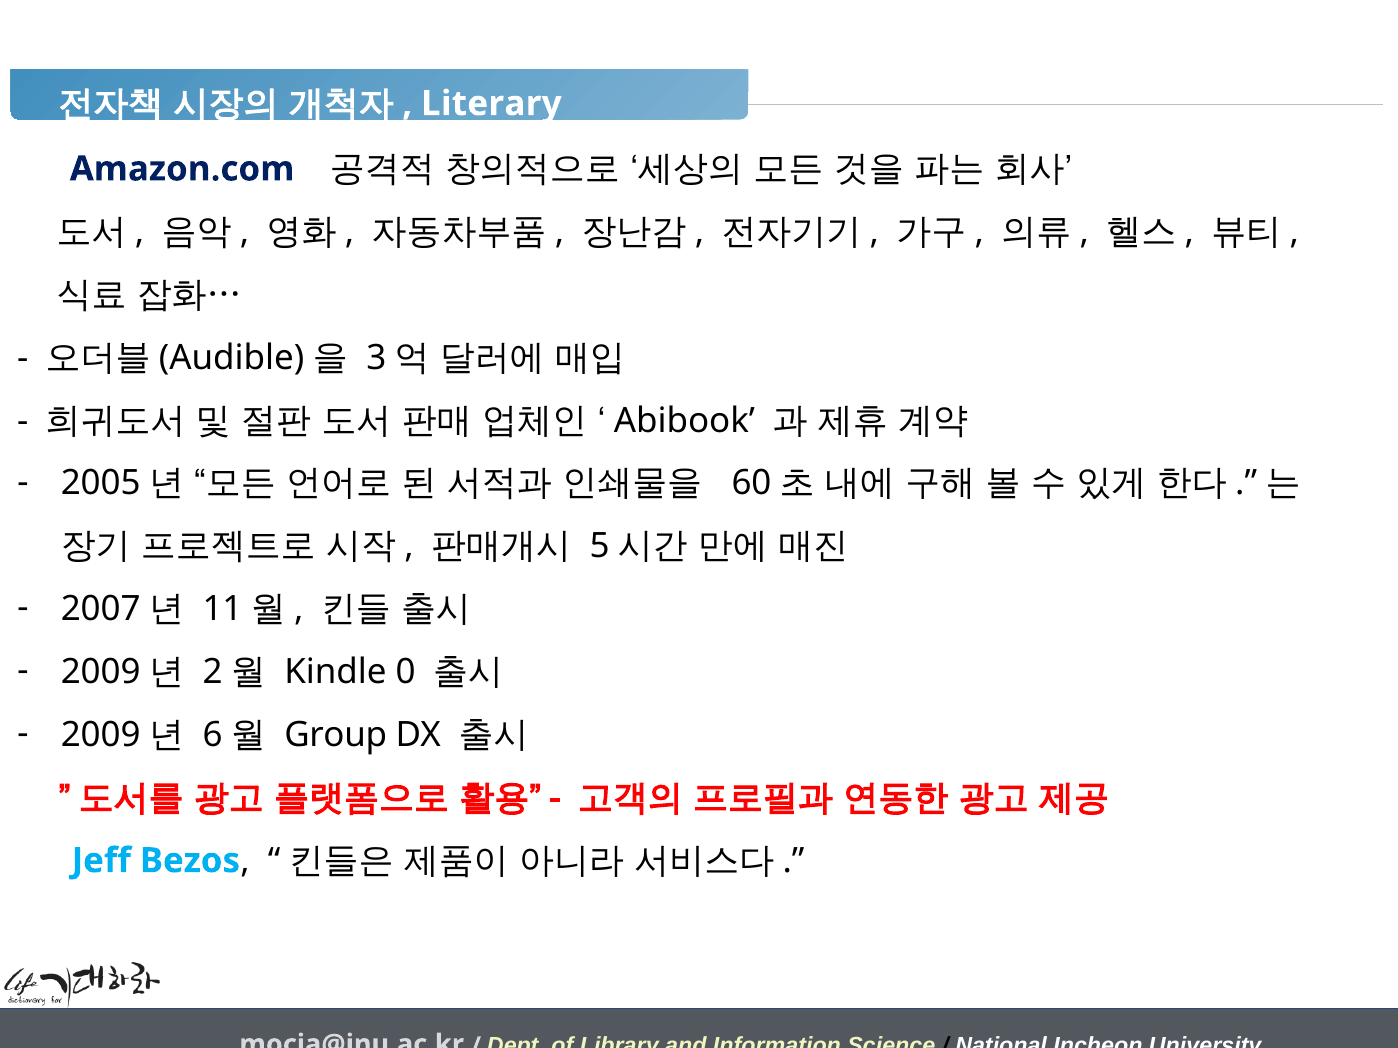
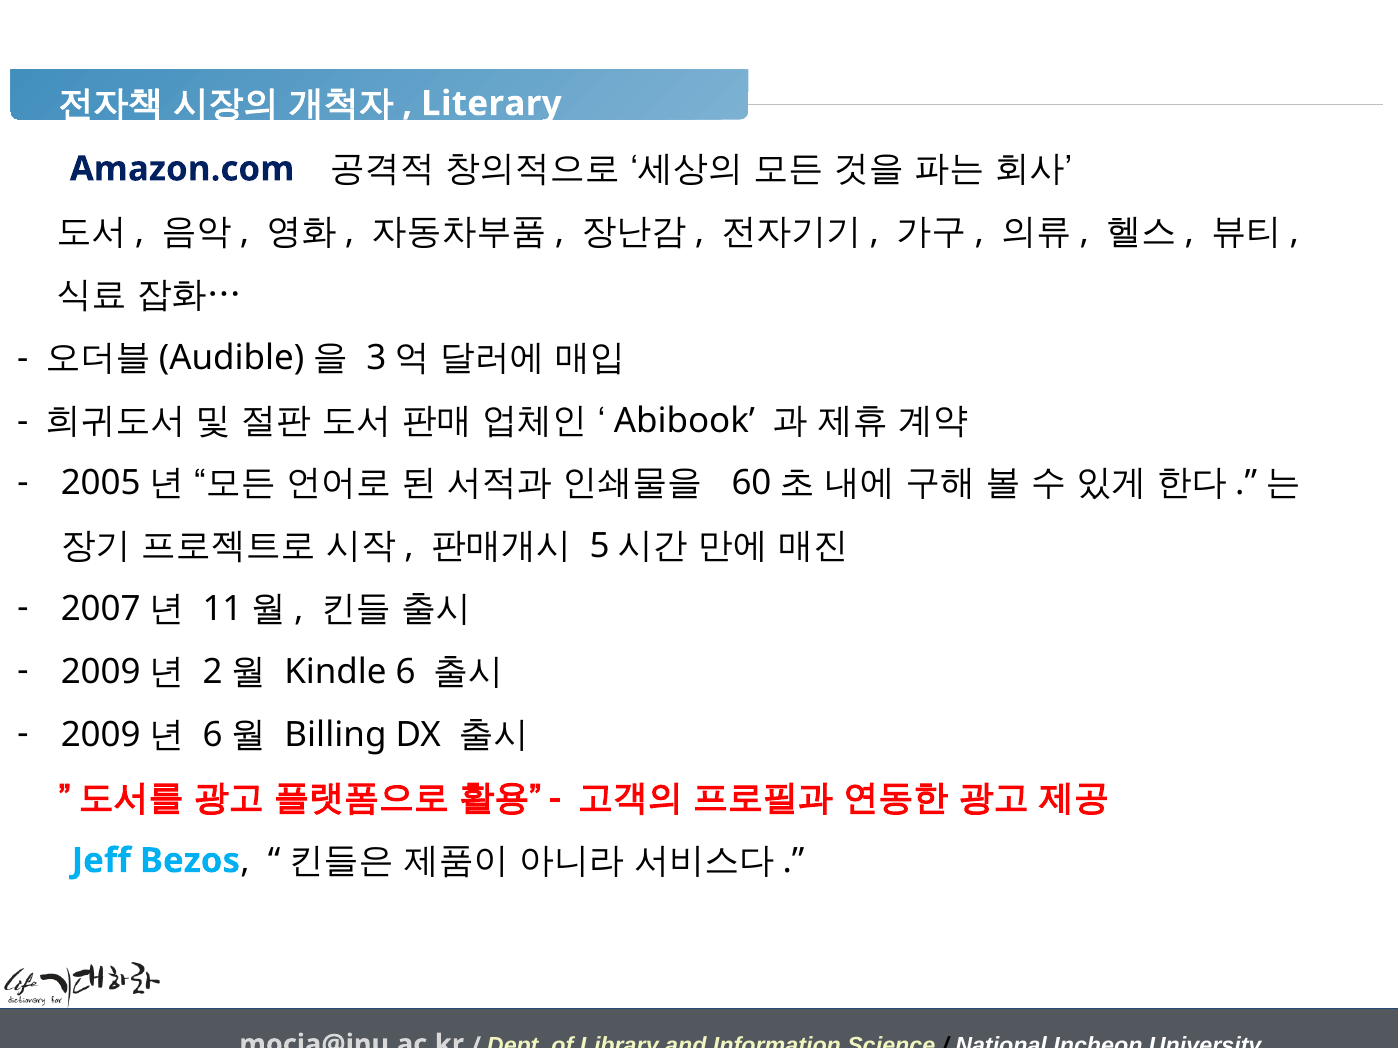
0: 0 -> 6
Group: Group -> Billing
